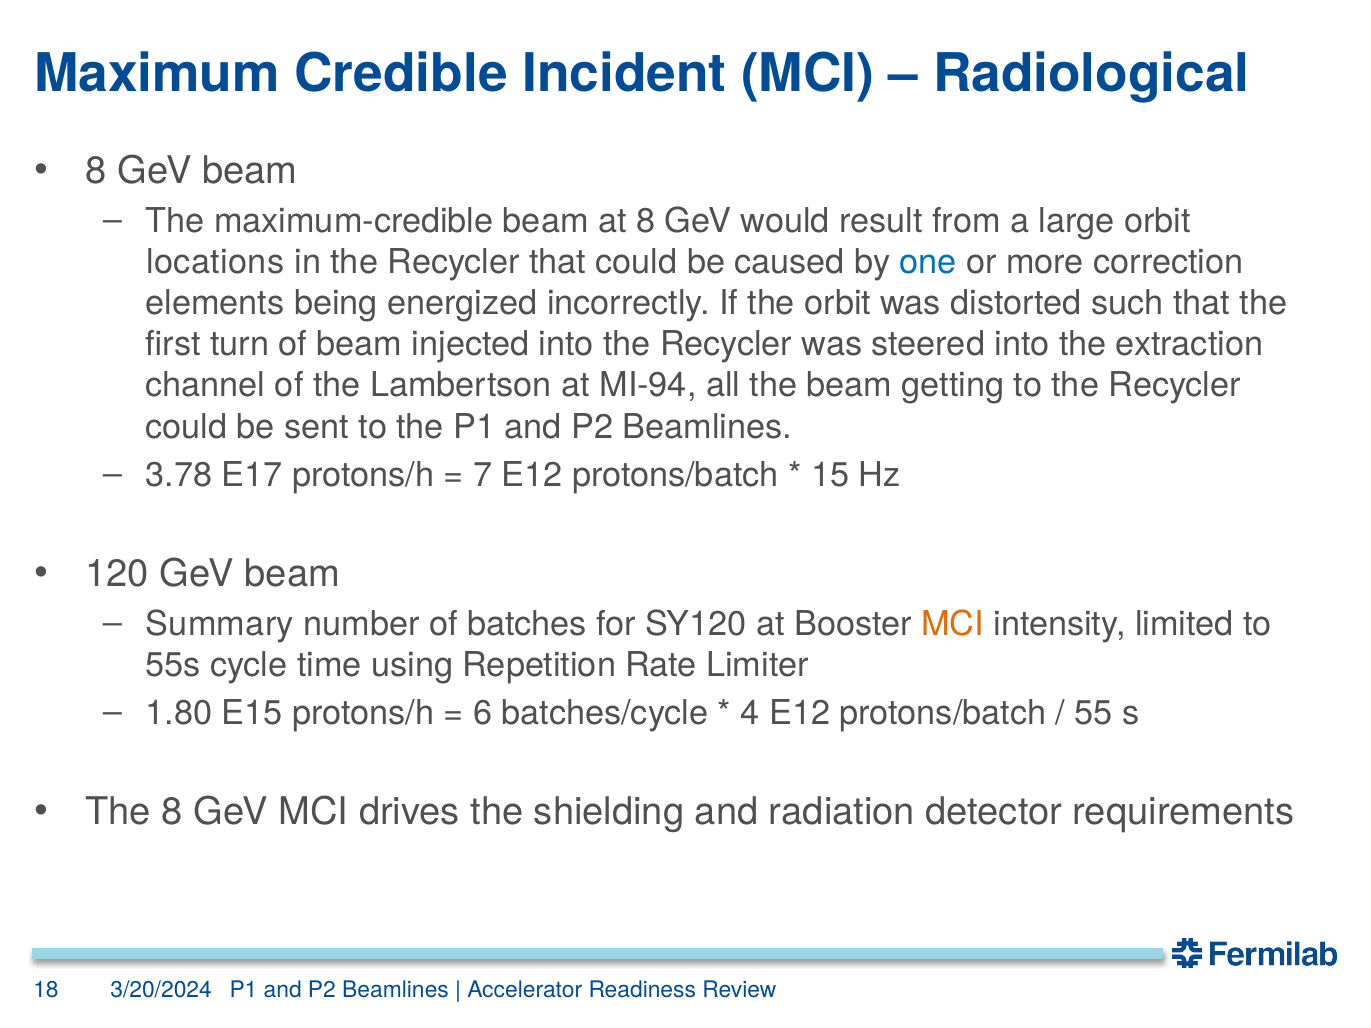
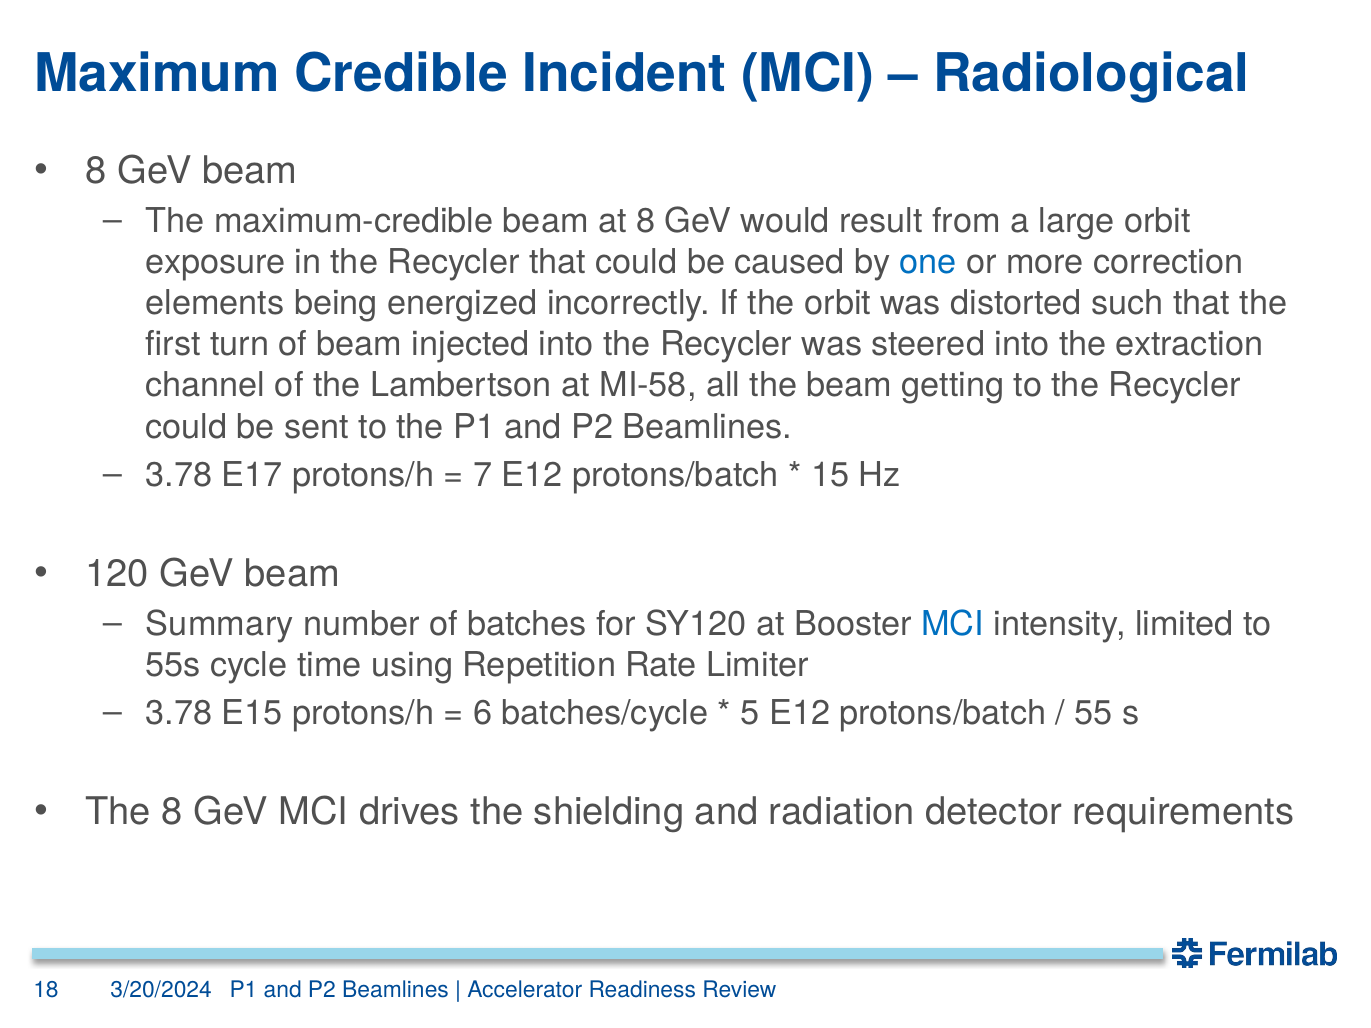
locations: locations -> exposure
MI-94: MI-94 -> MI-58
MCI at (953, 624) colour: orange -> blue
1.80 at (179, 713): 1.80 -> 3.78
4: 4 -> 5
